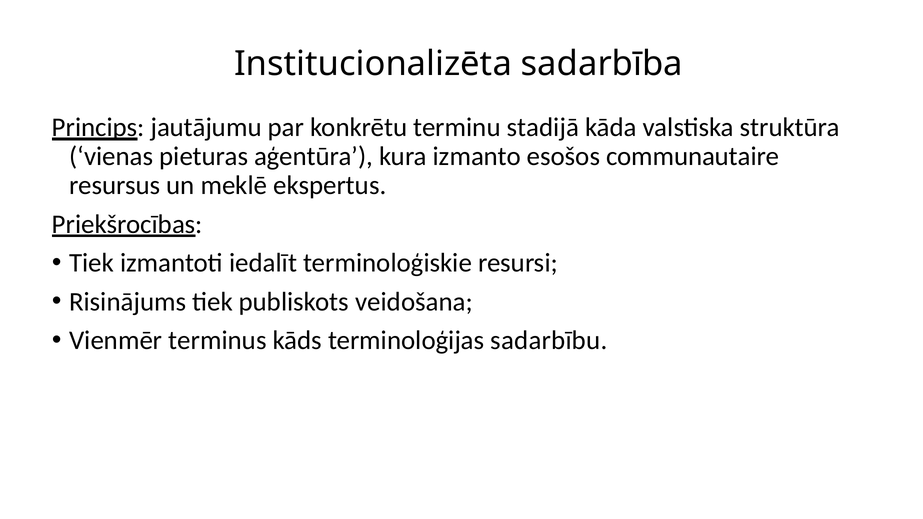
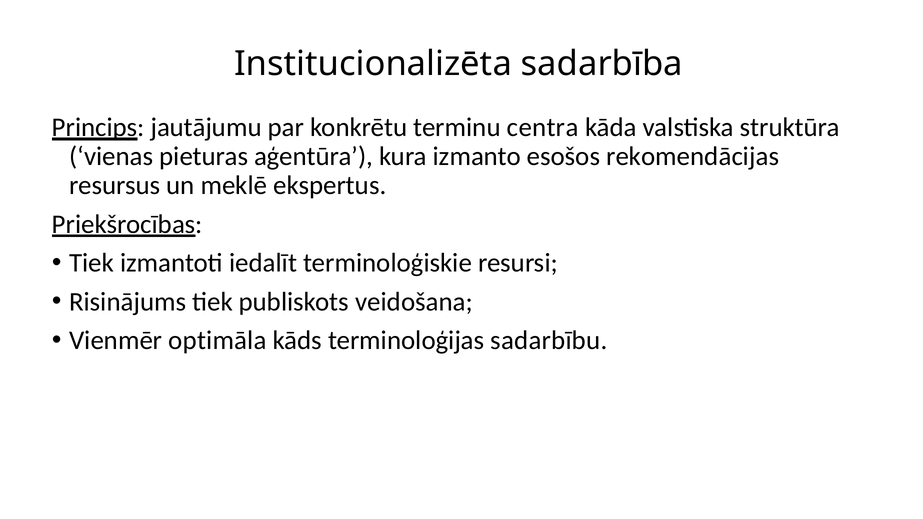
stadijā: stadijā -> centra
communautaire: communautaire -> rekomendācijas
terminus: terminus -> optimāla
